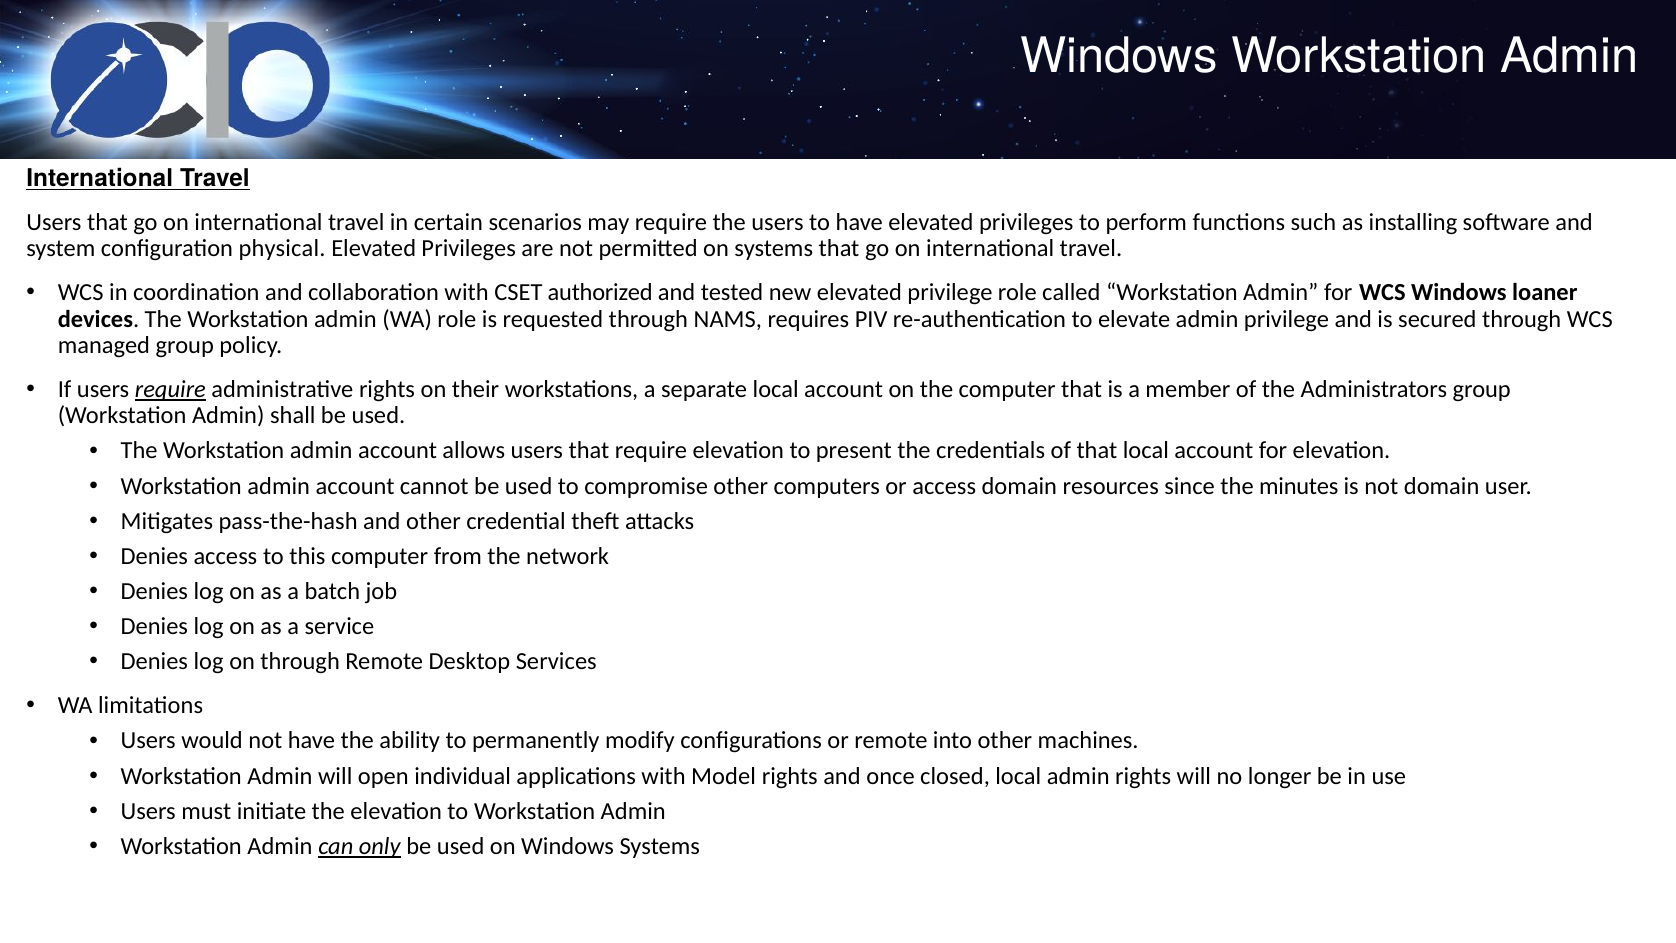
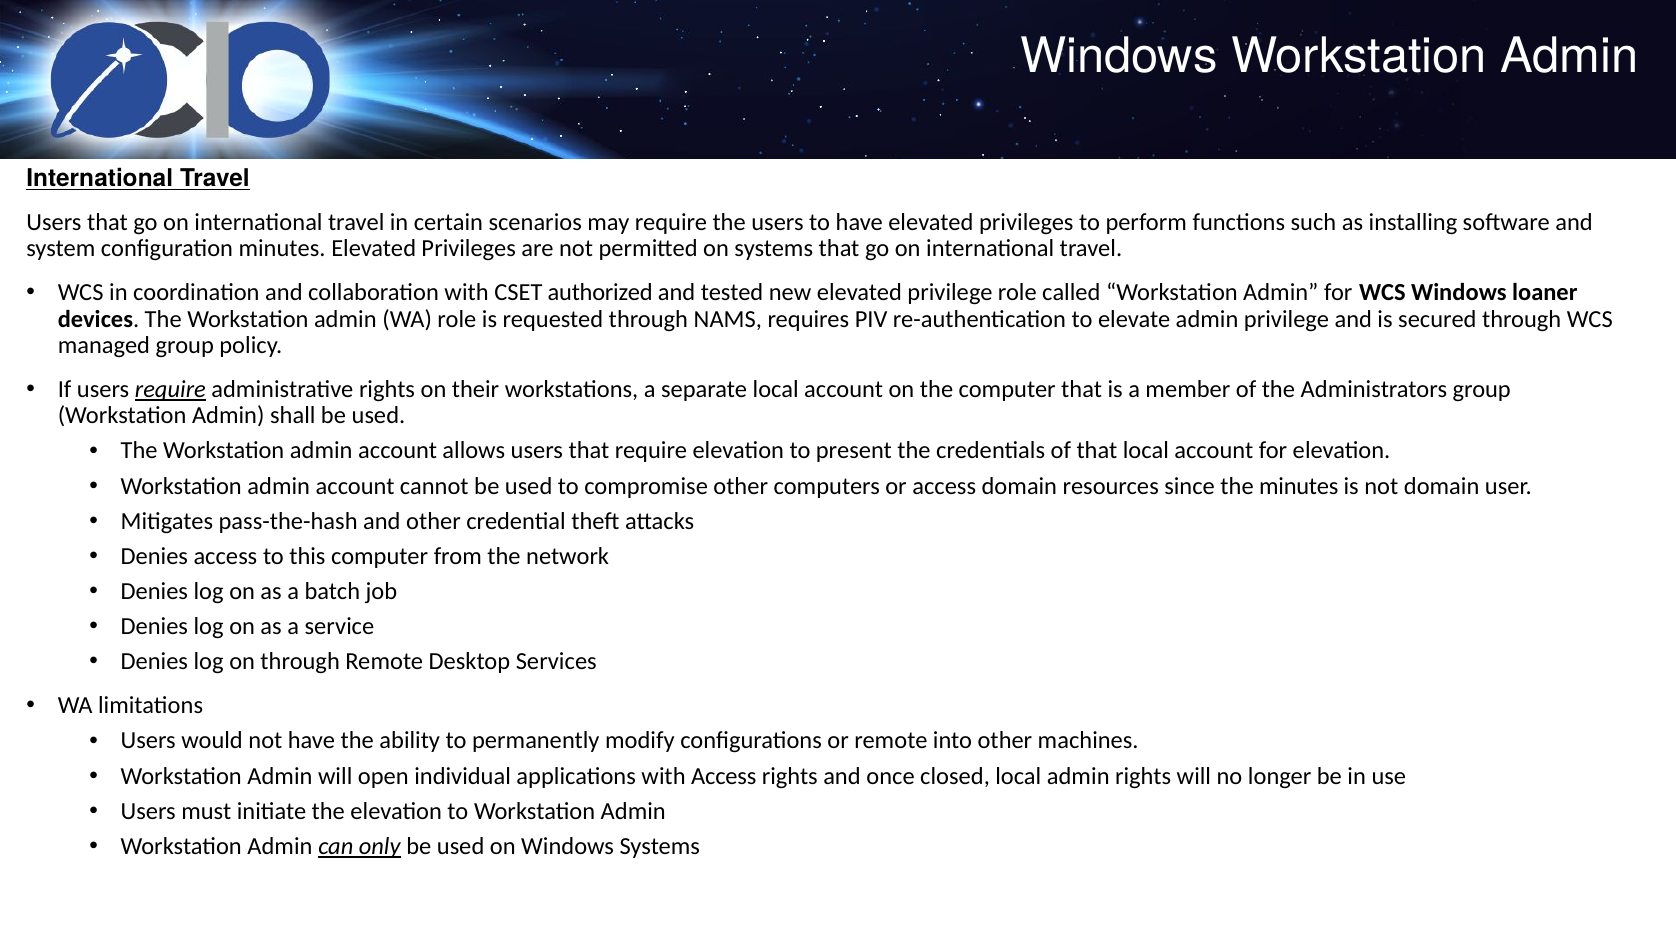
configuration physical: physical -> minutes
with Model: Model -> Access
